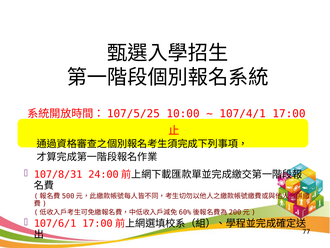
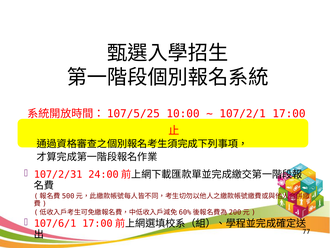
107/4/1: 107/4/1 -> 107/2/1
107/8/31: 107/8/31 -> 107/2/31
